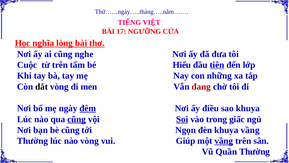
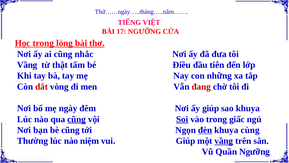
Học nghĩa: nghĩa -> trong
nghe: nghe -> nhắc
Cuộc at (27, 65): Cuộc -> Vầng
từ trên: trên -> thật
Hiểu: Hiểu -> Điều
tiên underline: present -> none
dắt colour: black -> red
đêm underline: present -> none
ấy điều: điều -> giúp
đèn underline: none -> present
khuya vầng: vầng -> cùng
nào vòng: vòng -> niệm
Quần Thường: Thường -> Ngưỡng
